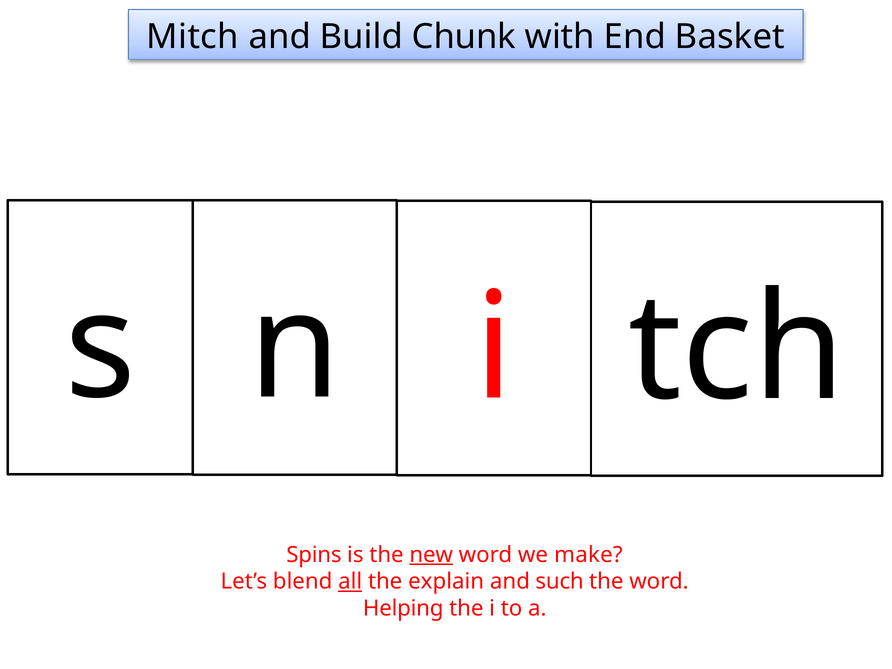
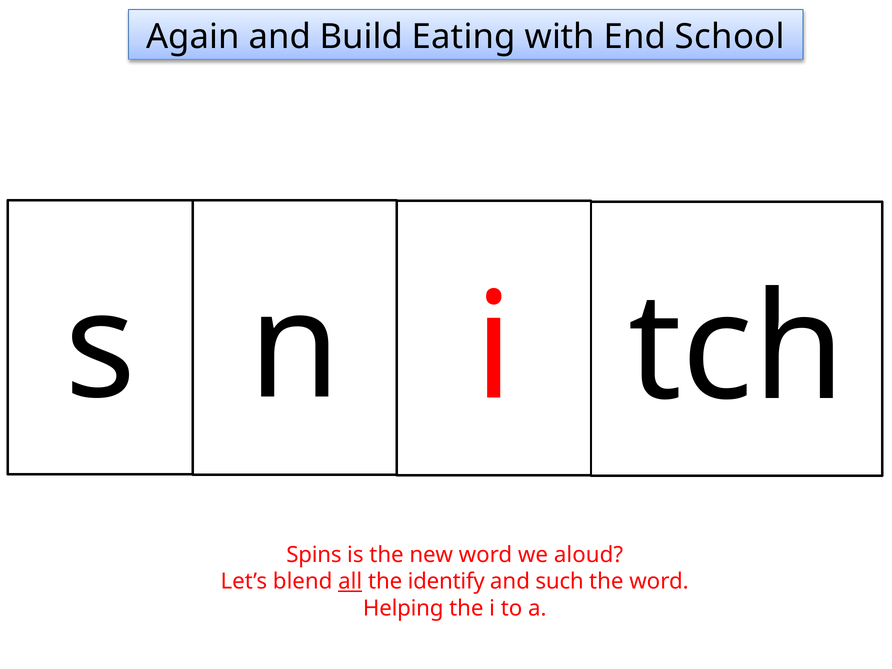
Mitch: Mitch -> Again
Chunk: Chunk -> Eating
Basket: Basket -> School
new underline: present -> none
make: make -> aloud
explain: explain -> identify
